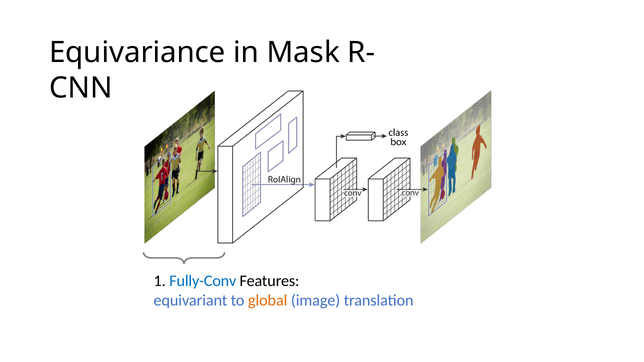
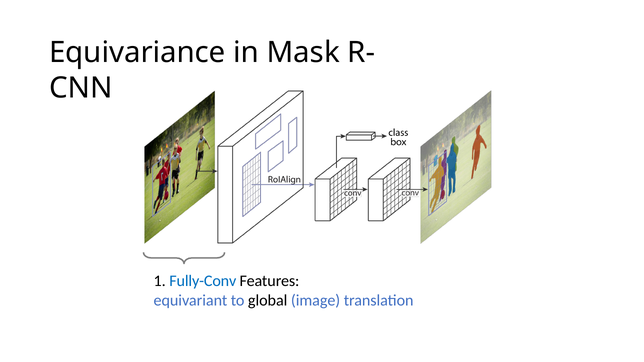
global colour: orange -> black
